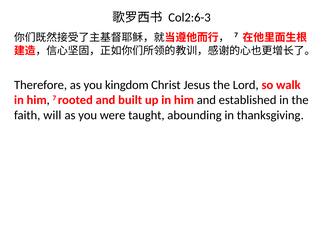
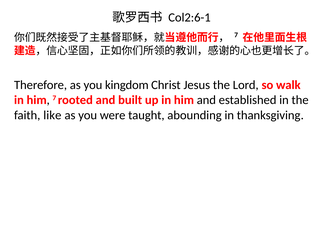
Col2:6-3: Col2:6-3 -> Col2:6-1
will: will -> like
